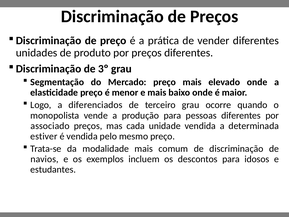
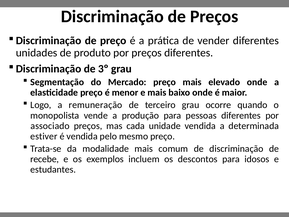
diferenciados: diferenciados -> remuneração
navios: navios -> recebe
